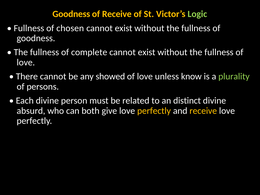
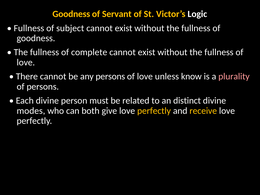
of Receive: Receive -> Servant
Logic colour: light green -> white
chosen: chosen -> subject
any showed: showed -> persons
plurality colour: light green -> pink
absurd: absurd -> modes
